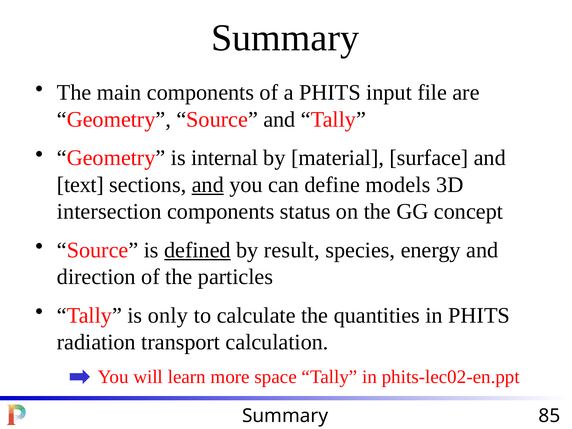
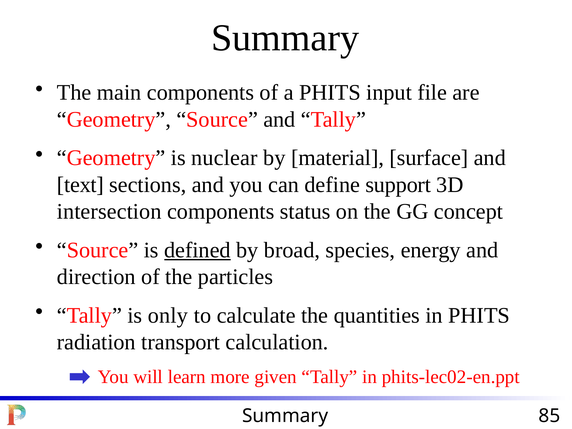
internal: internal -> nuclear
and at (208, 185) underline: present -> none
models: models -> support
result: result -> broad
space: space -> given
